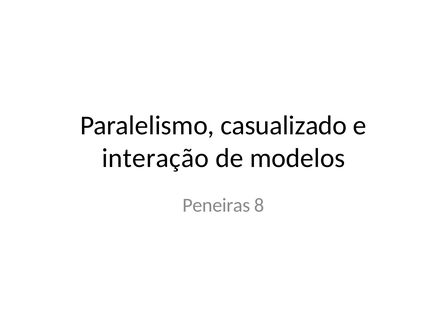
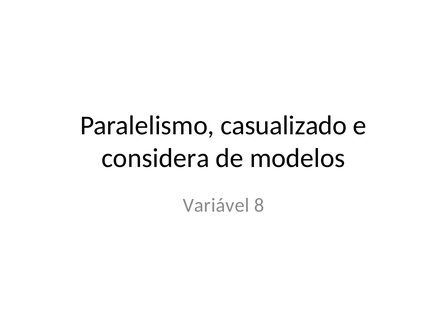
interação: interação -> considera
Peneiras: Peneiras -> Variável
